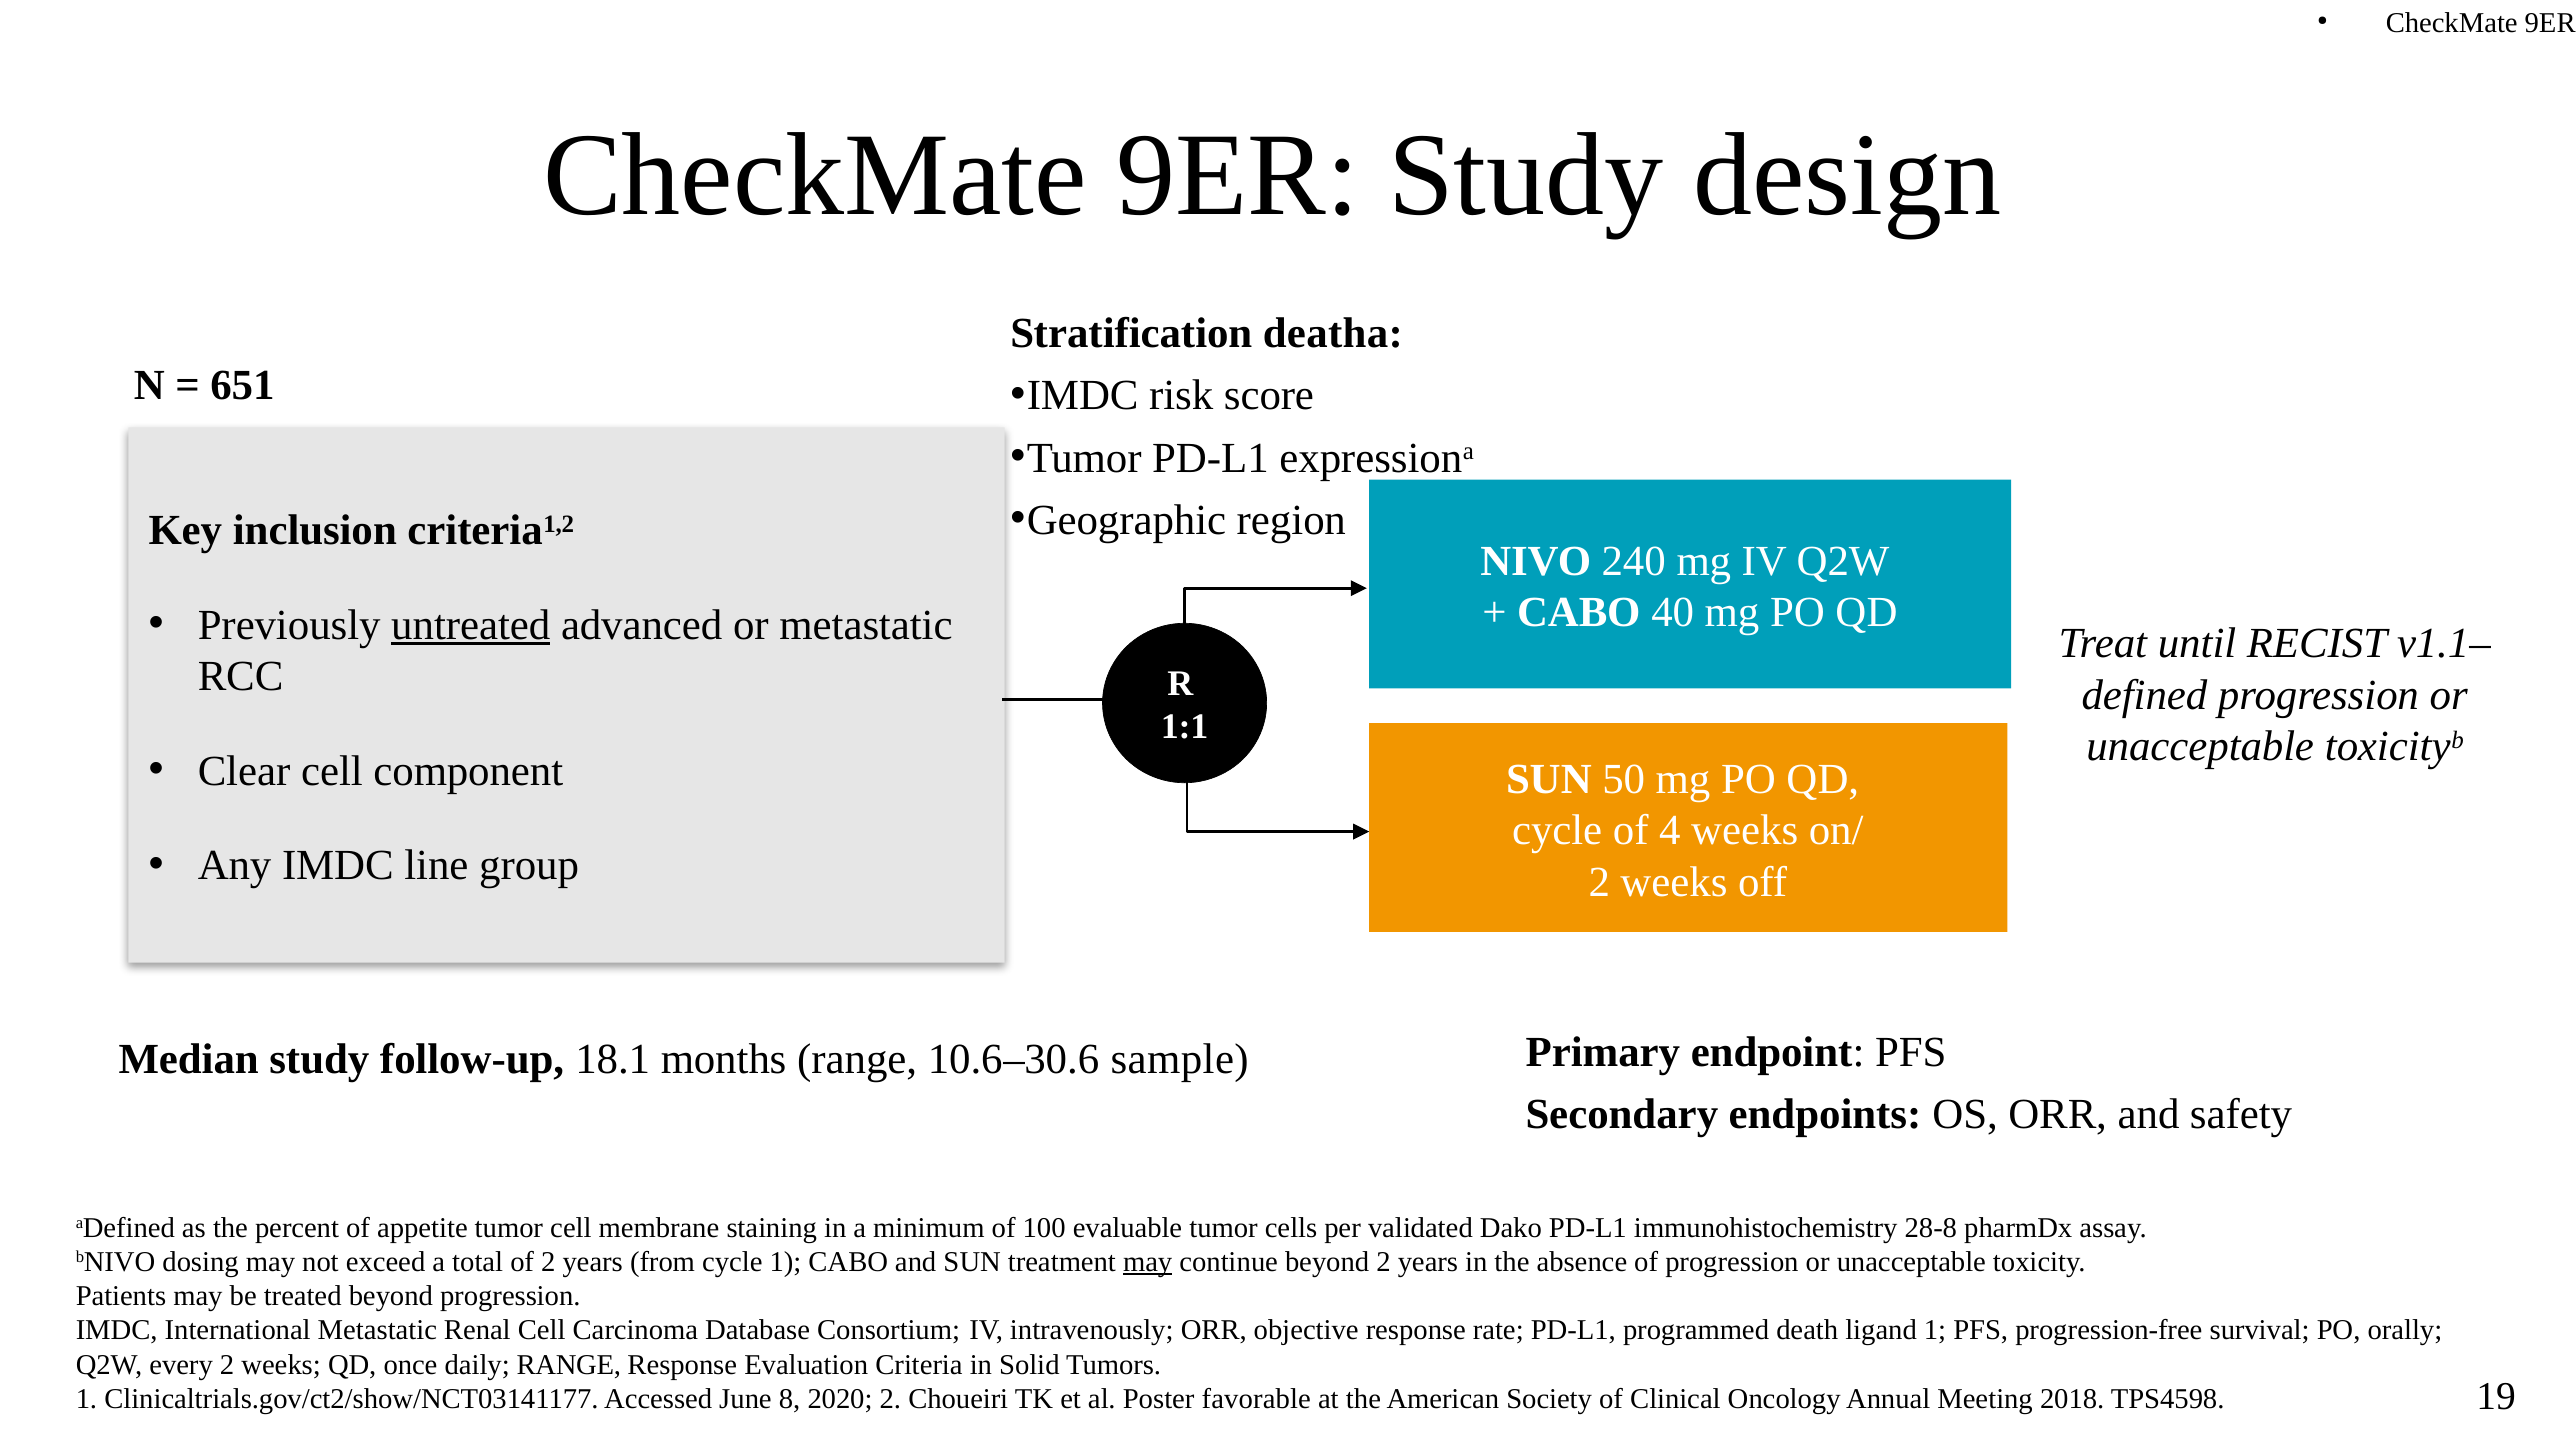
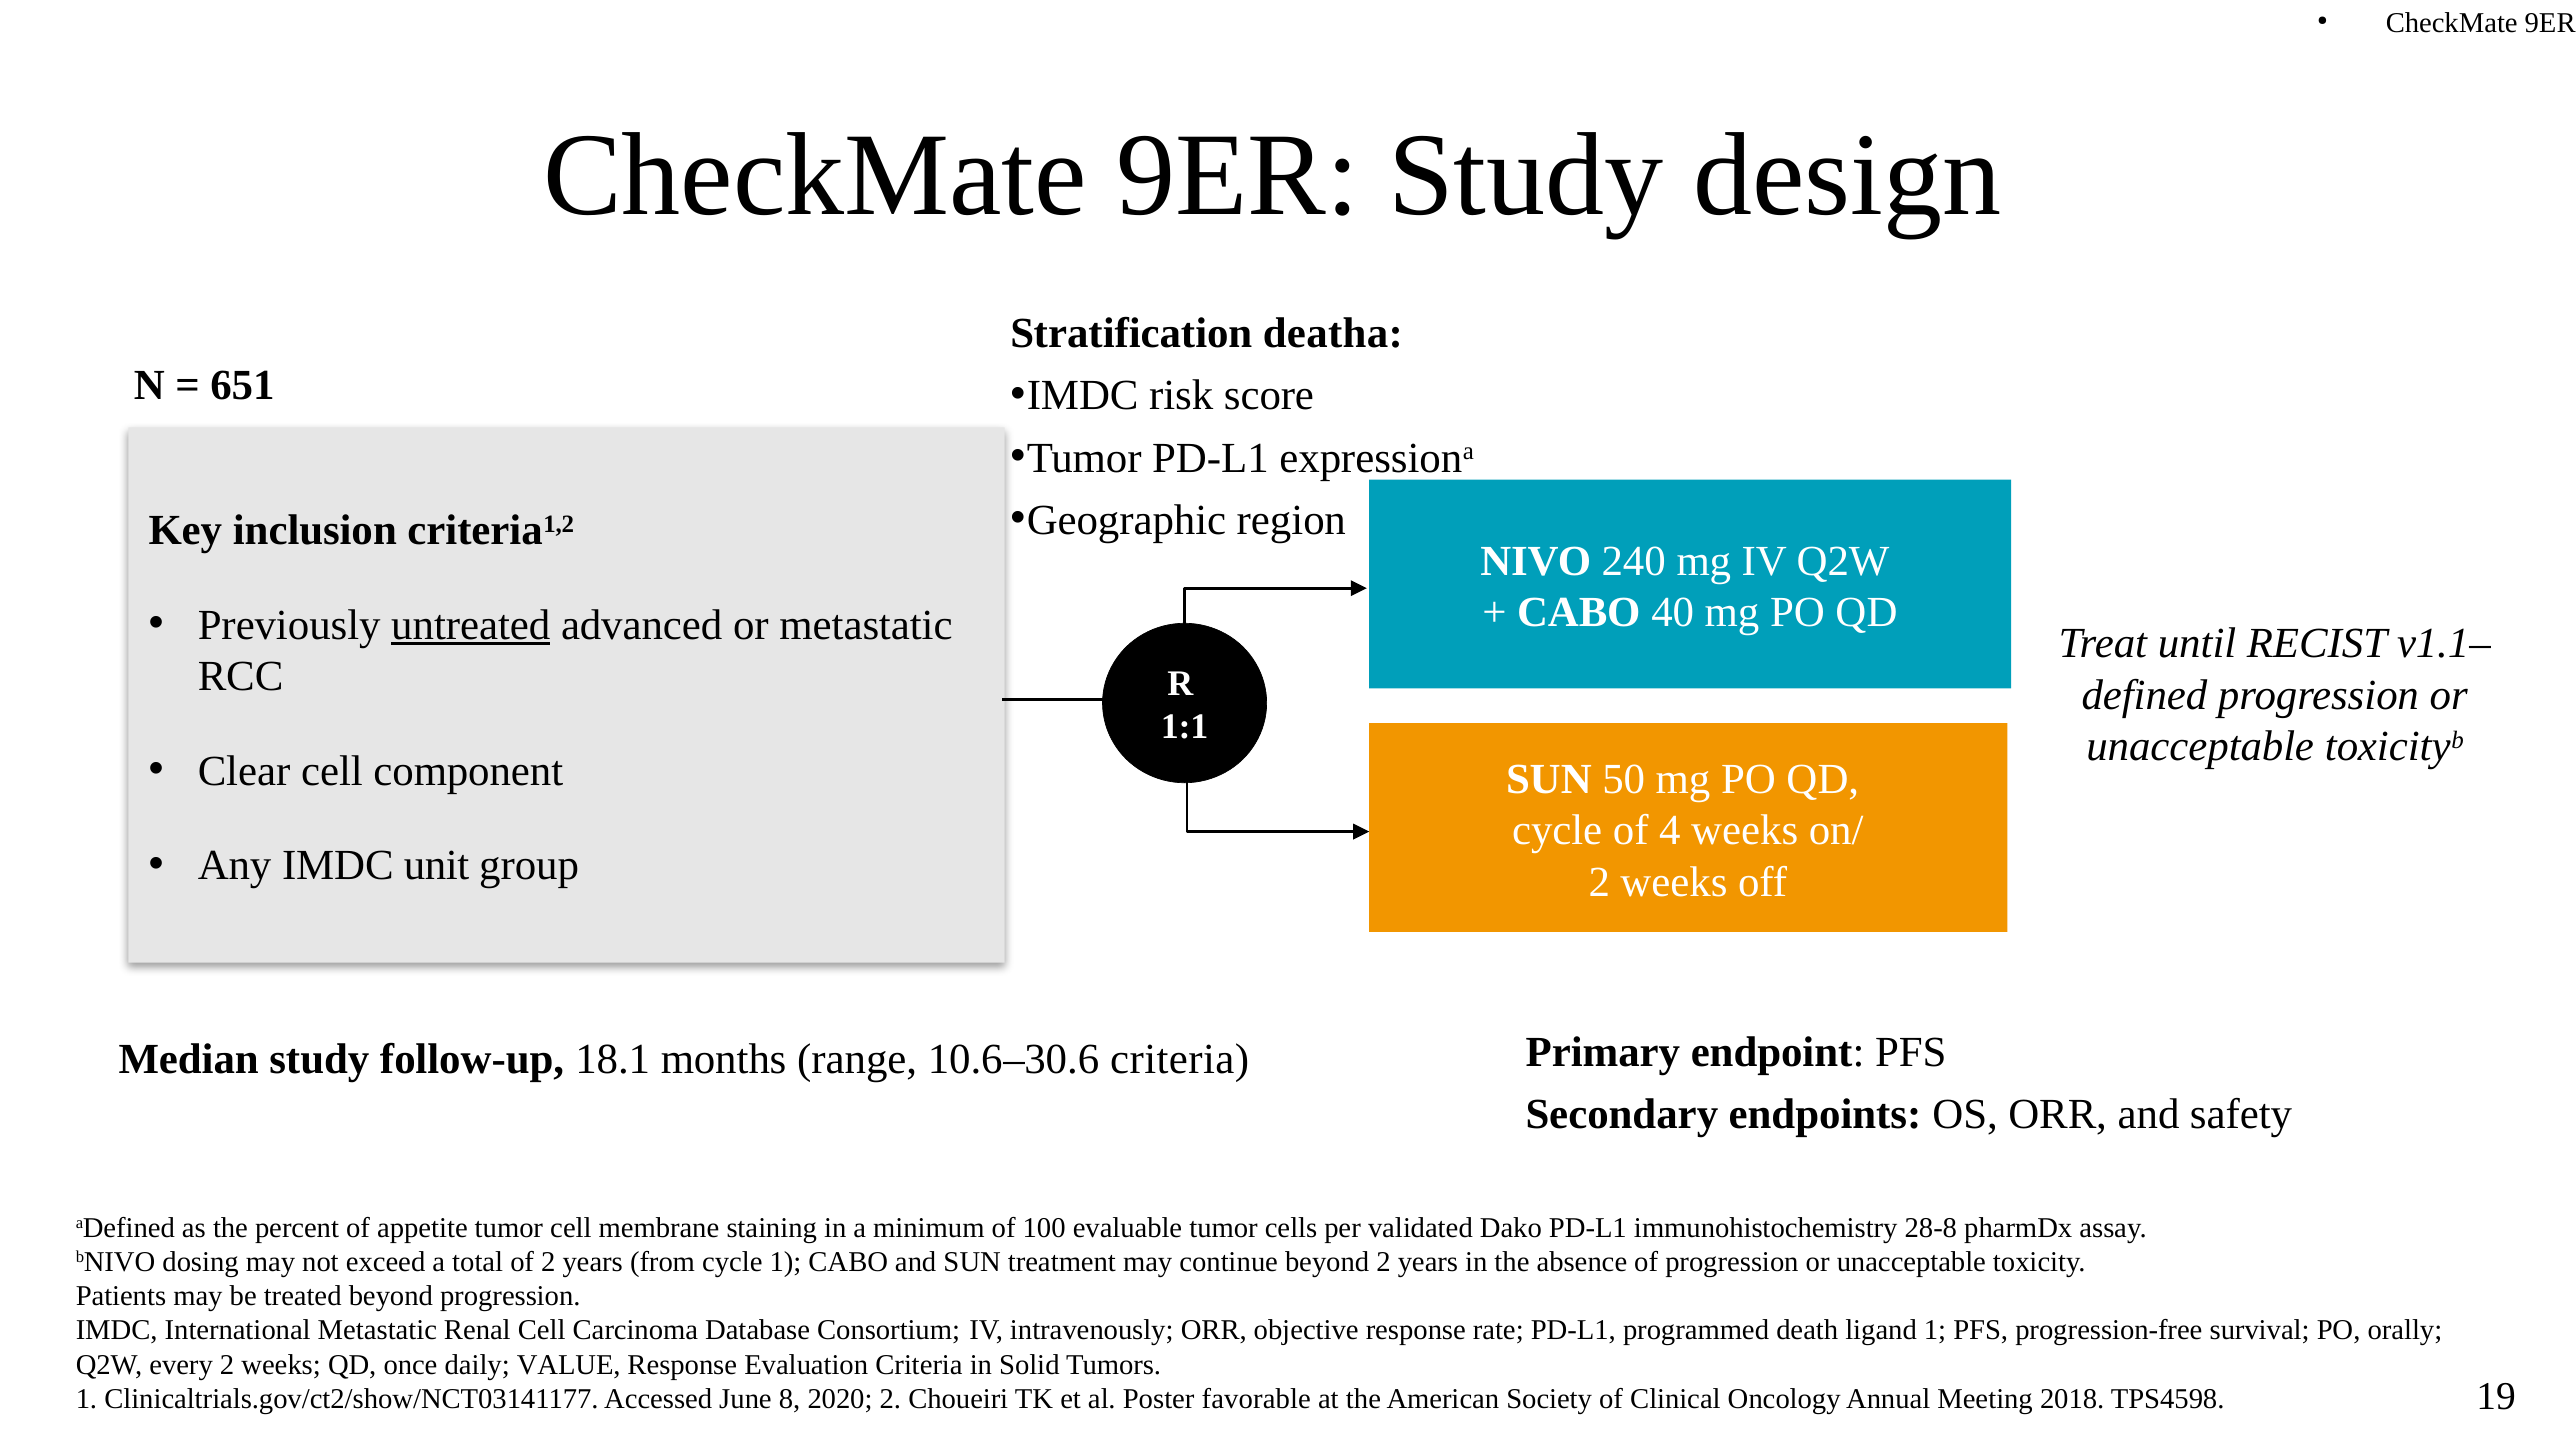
line: line -> unit
10.6–30.6 sample: sample -> criteria
may at (1148, 1262) underline: present -> none
daily RANGE: RANGE -> VALUE
